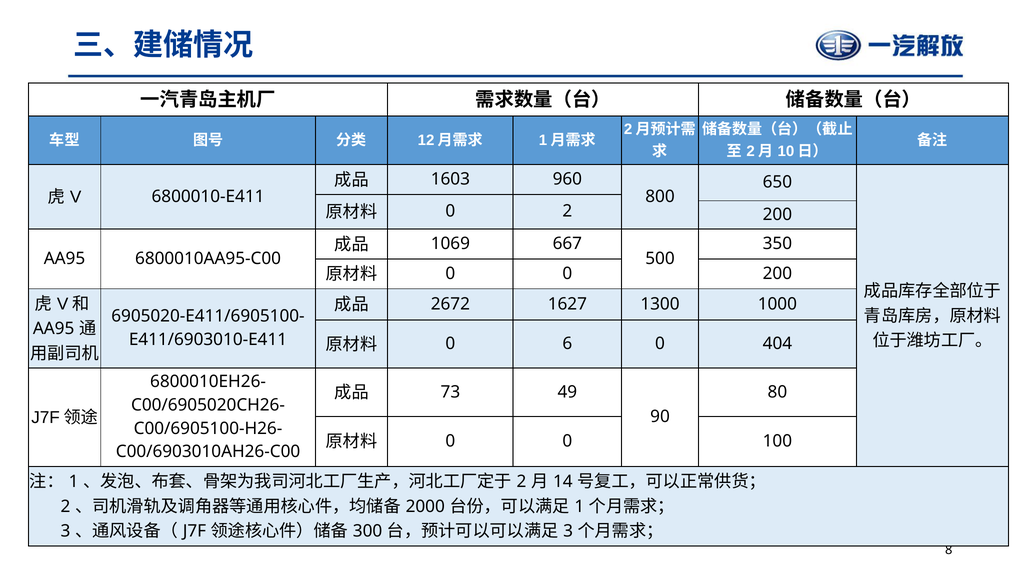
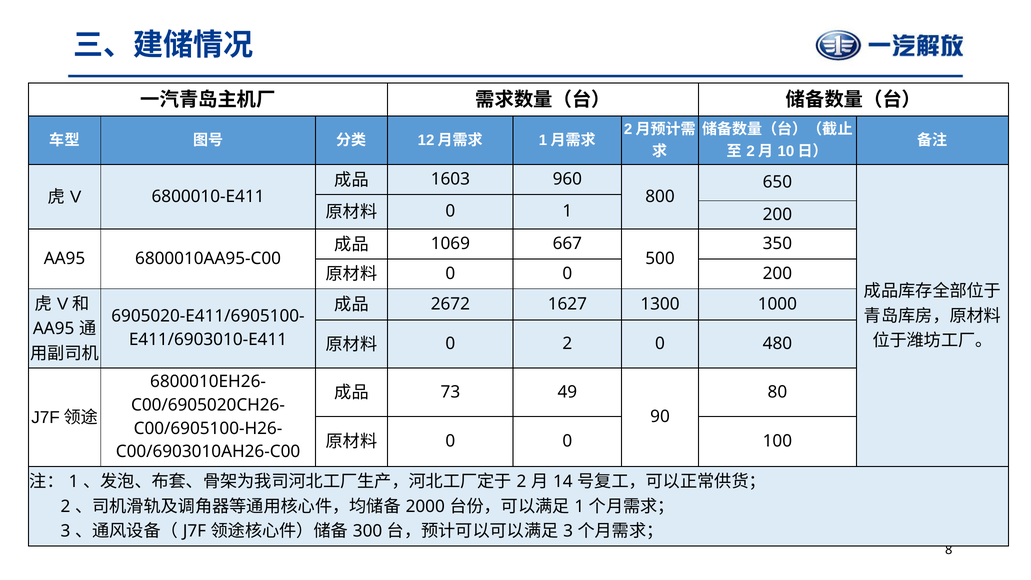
0 2: 2 -> 1
0 6: 6 -> 2
404: 404 -> 480
